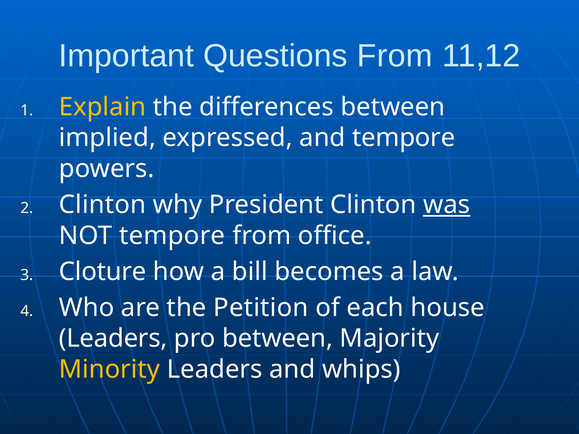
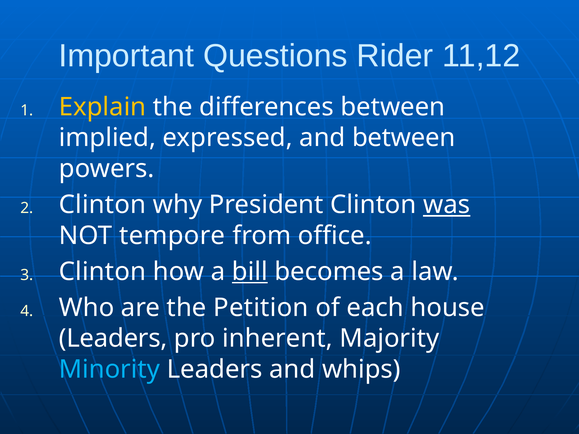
Questions From: From -> Rider
and tempore: tempore -> between
Cloture at (103, 272): Cloture -> Clinton
bill underline: none -> present
pro between: between -> inherent
Minority colour: yellow -> light blue
